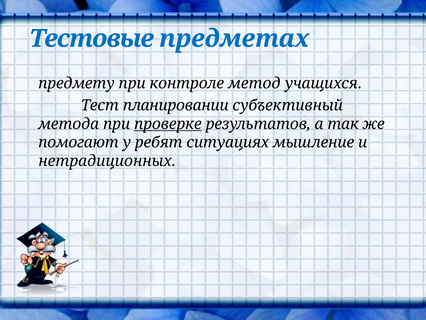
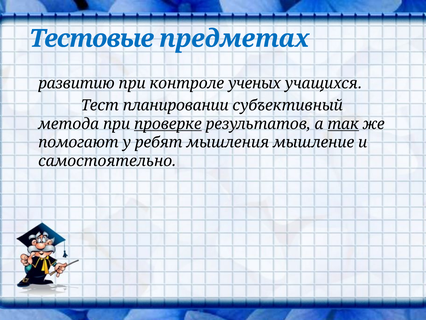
предмету: предмету -> развитию
метод: метод -> ученых
так underline: none -> present
ситуациях: ситуациях -> мышления
нетрадиционных: нетрадиционных -> самостоятельно
